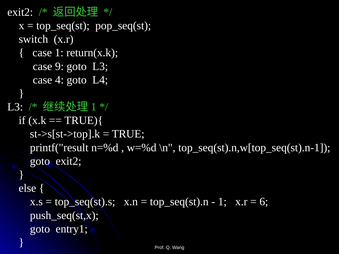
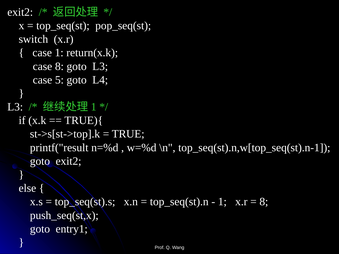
case 9: 9 -> 8
4: 4 -> 5
6 at (264, 202): 6 -> 8
